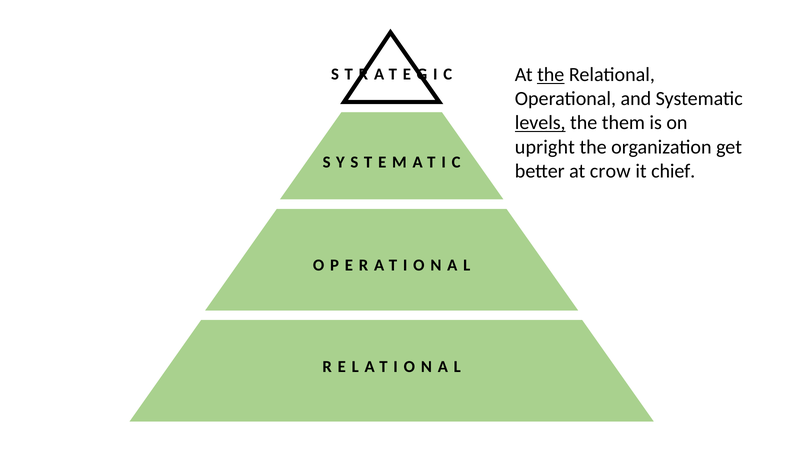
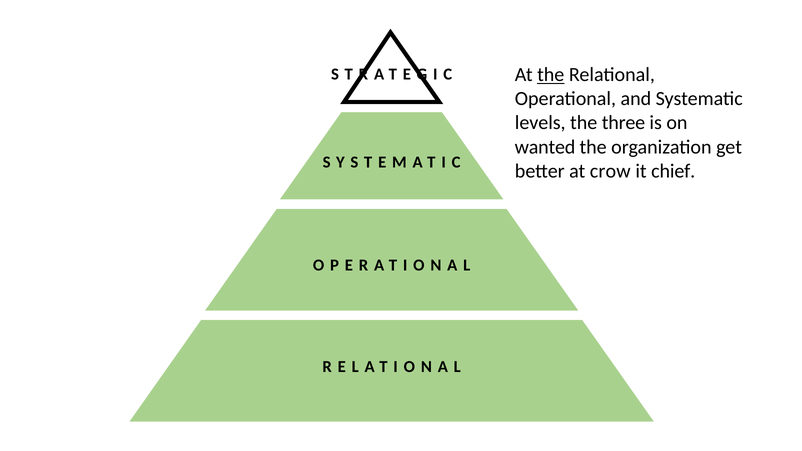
levels underline: present -> none
them: them -> three
upright: upright -> wanted
